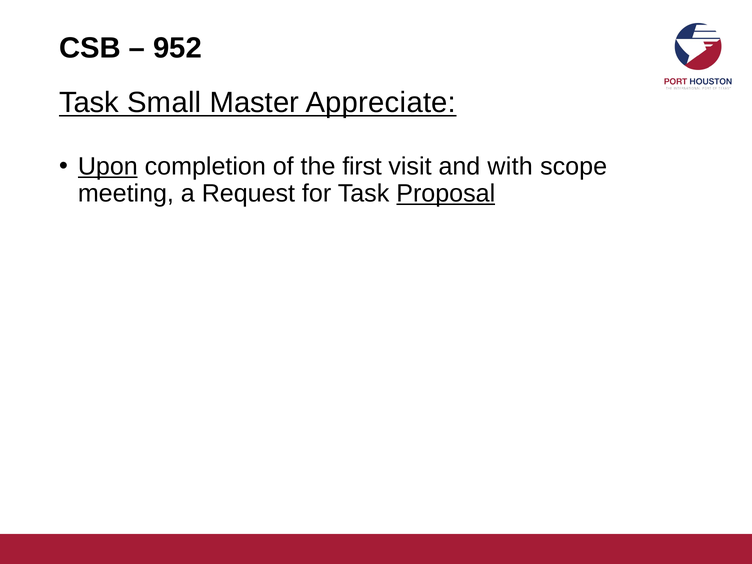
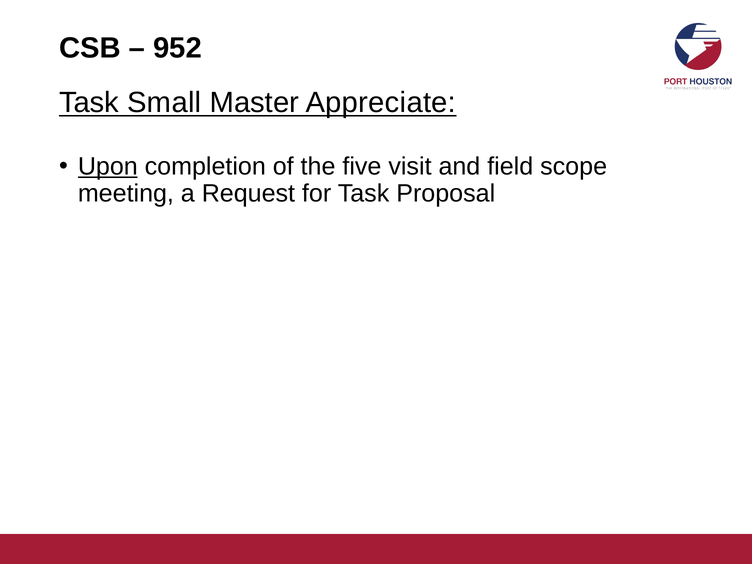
first: first -> five
with: with -> field
Proposal underline: present -> none
